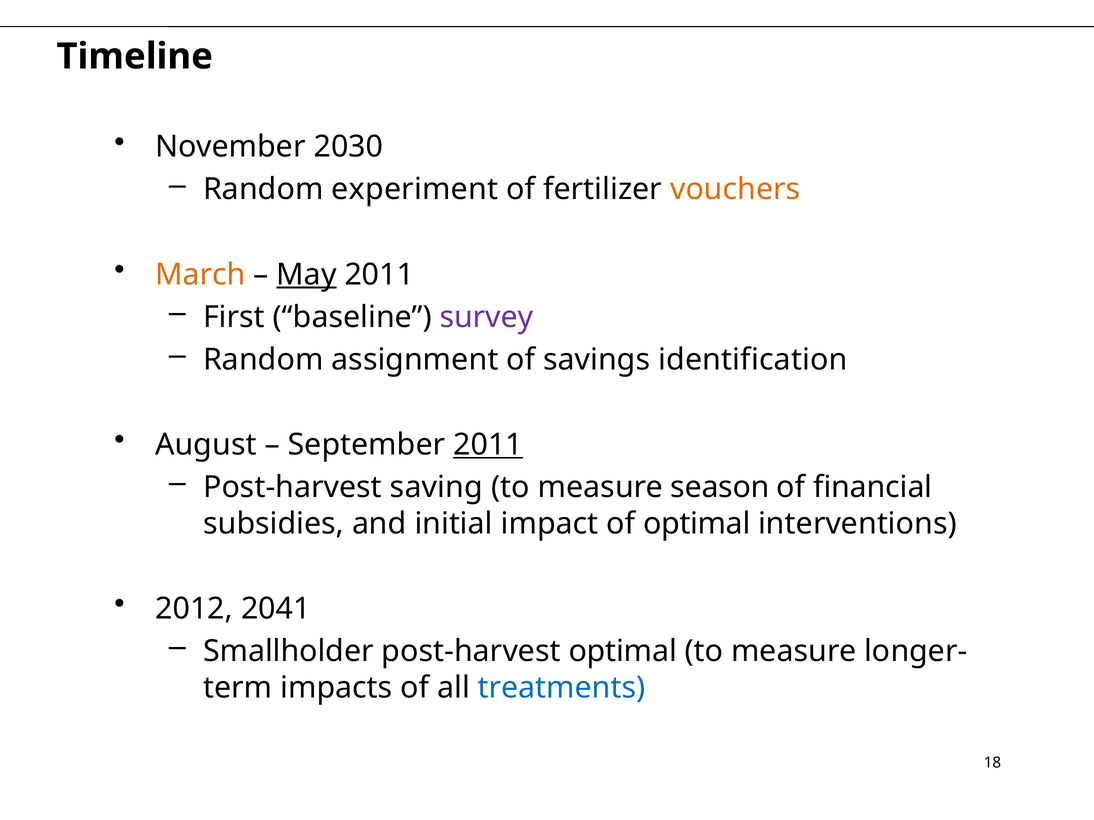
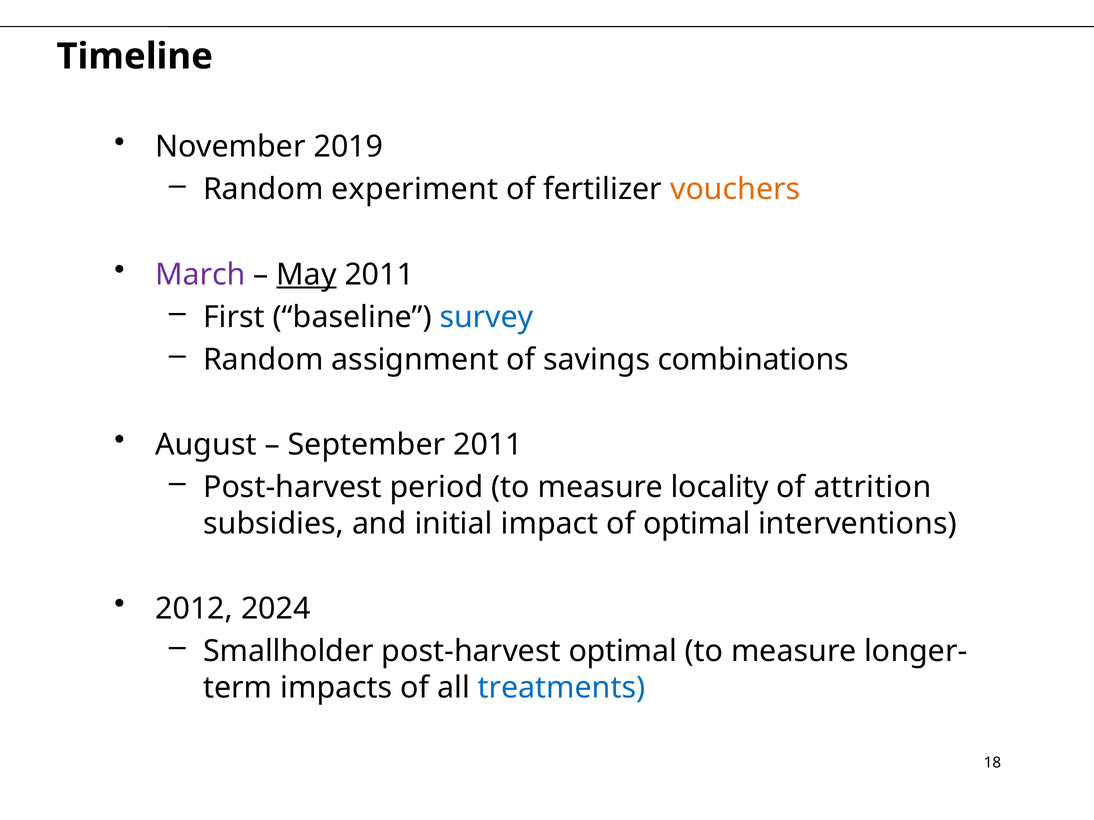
2030: 2030 -> 2019
March colour: orange -> purple
survey colour: purple -> blue
identification: identification -> combinations
2011 at (488, 445) underline: present -> none
saving: saving -> period
season: season -> locality
financial: financial -> attrition
2041: 2041 -> 2024
